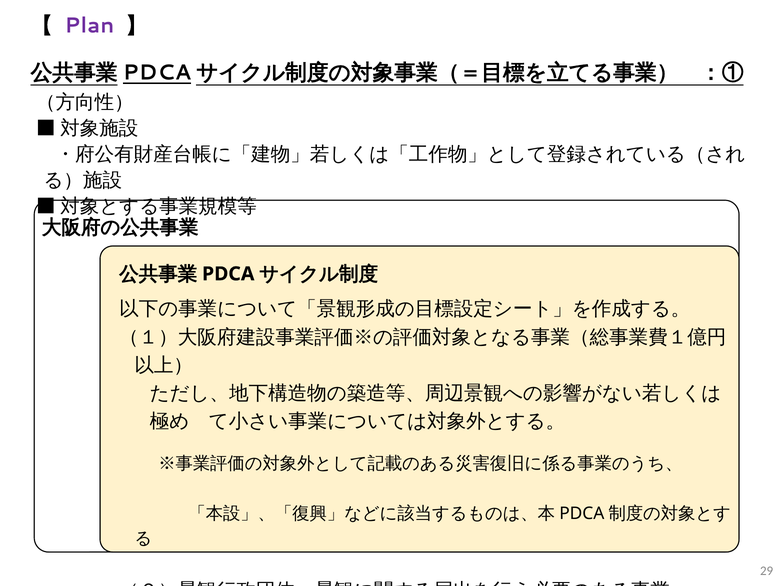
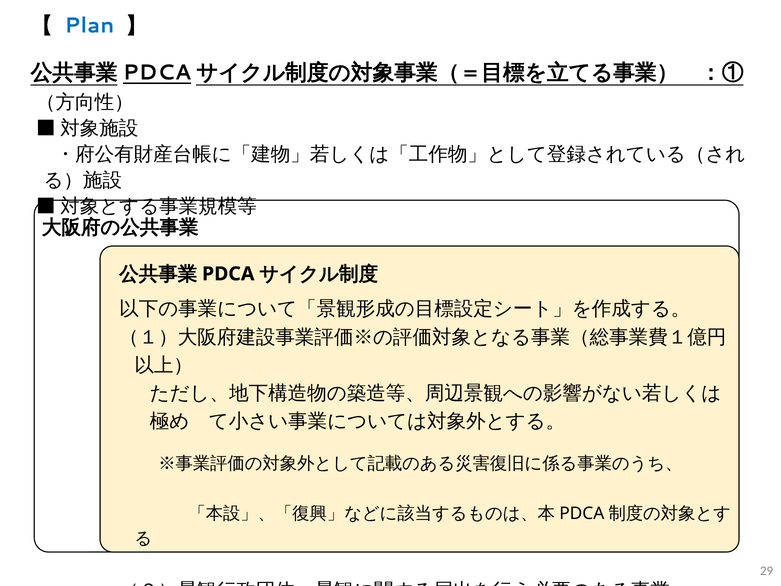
Plan colour: purple -> blue
